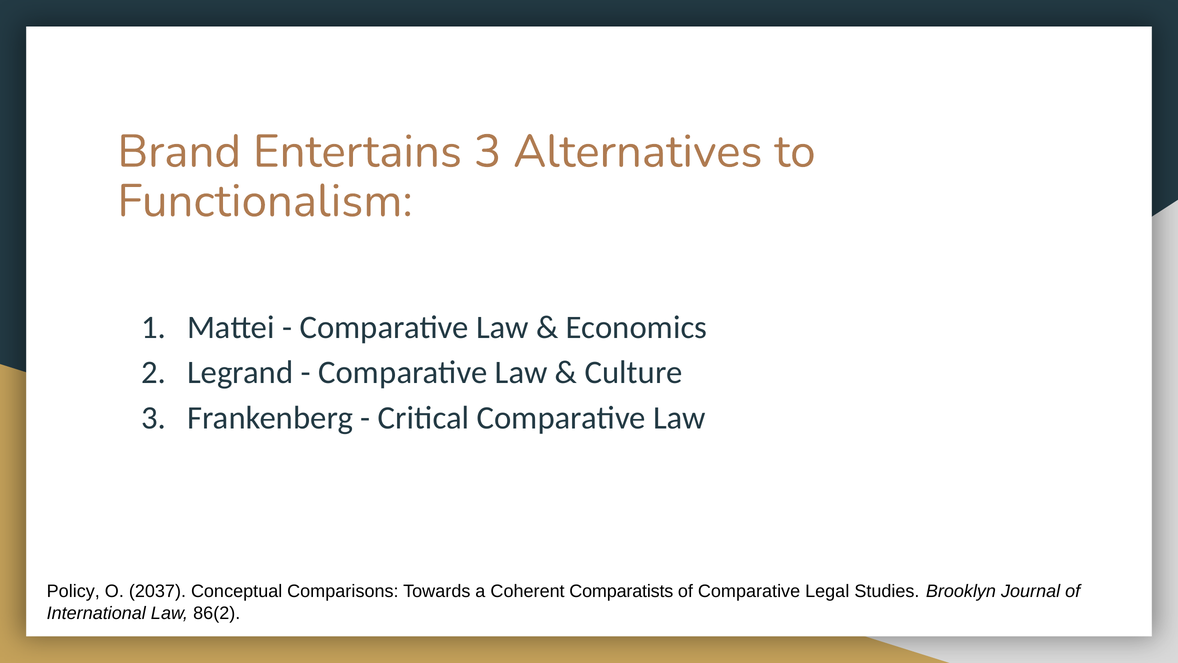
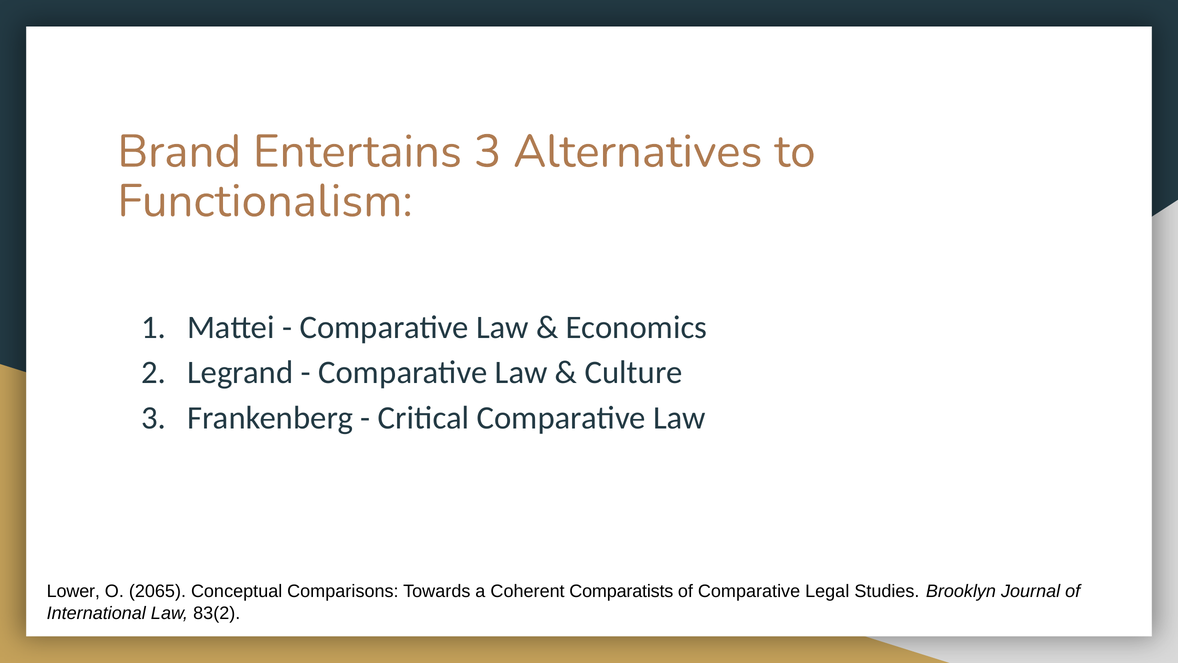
Policy: Policy -> Lower
2037: 2037 -> 2065
86(2: 86(2 -> 83(2
